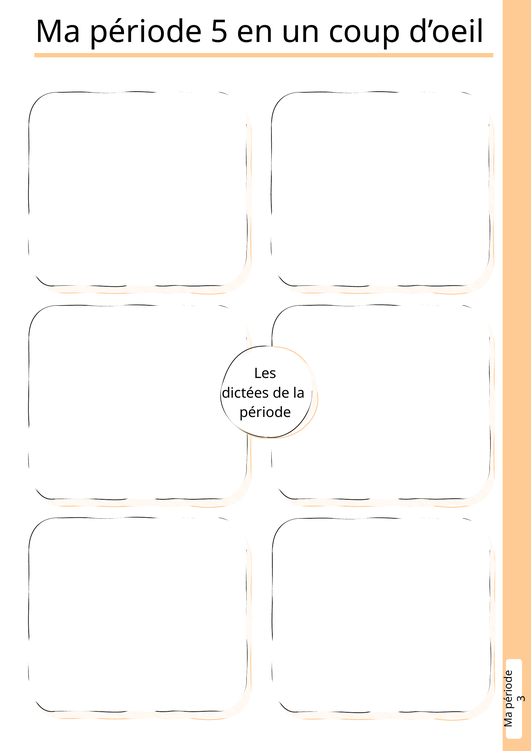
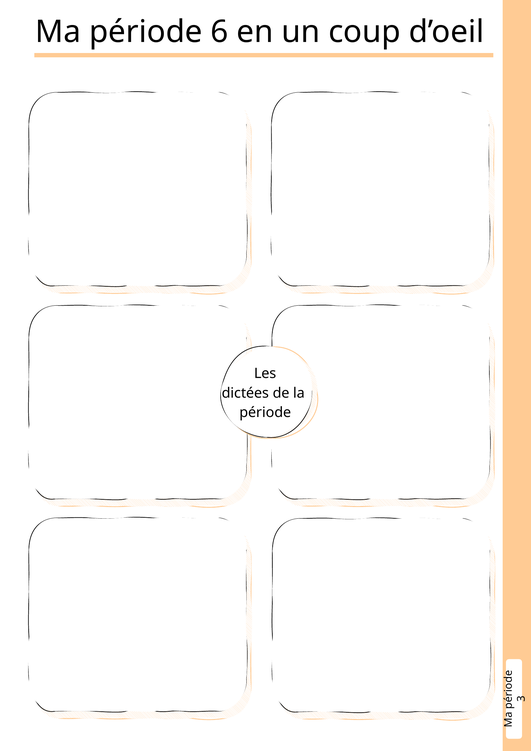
5: 5 -> 6
